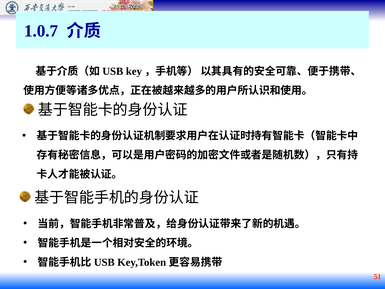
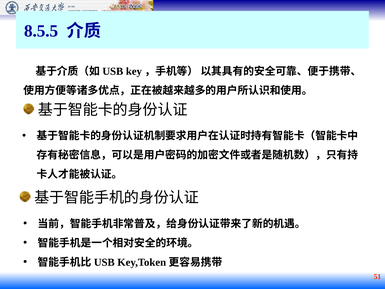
1.0.7: 1.0.7 -> 8.5.5
